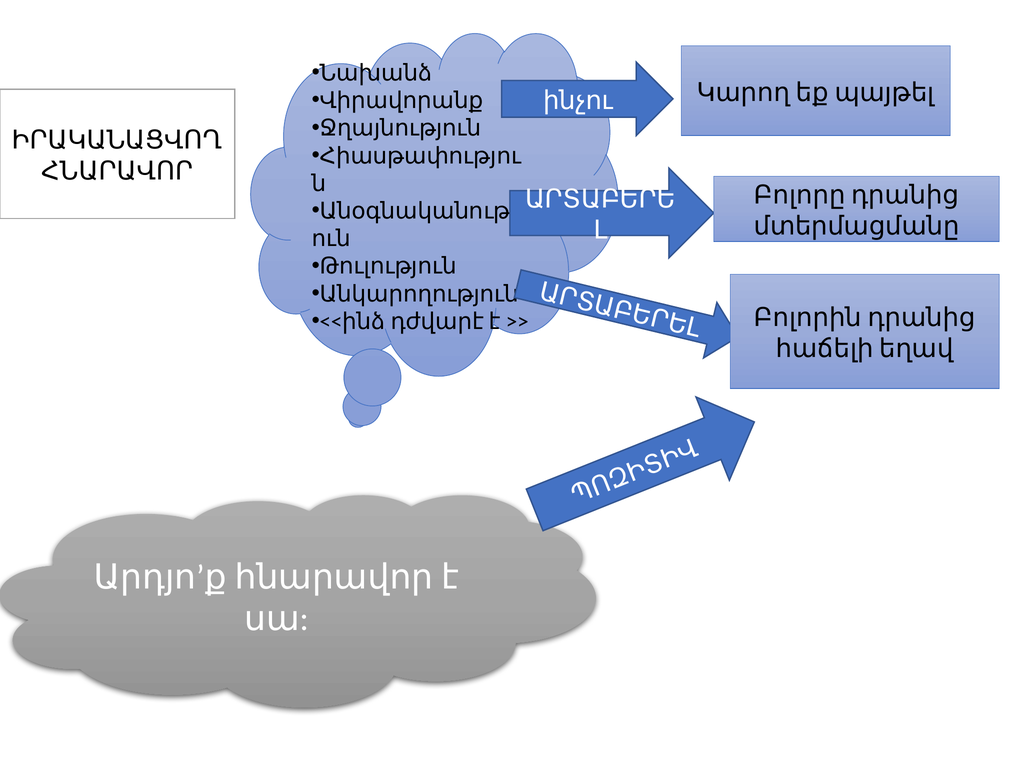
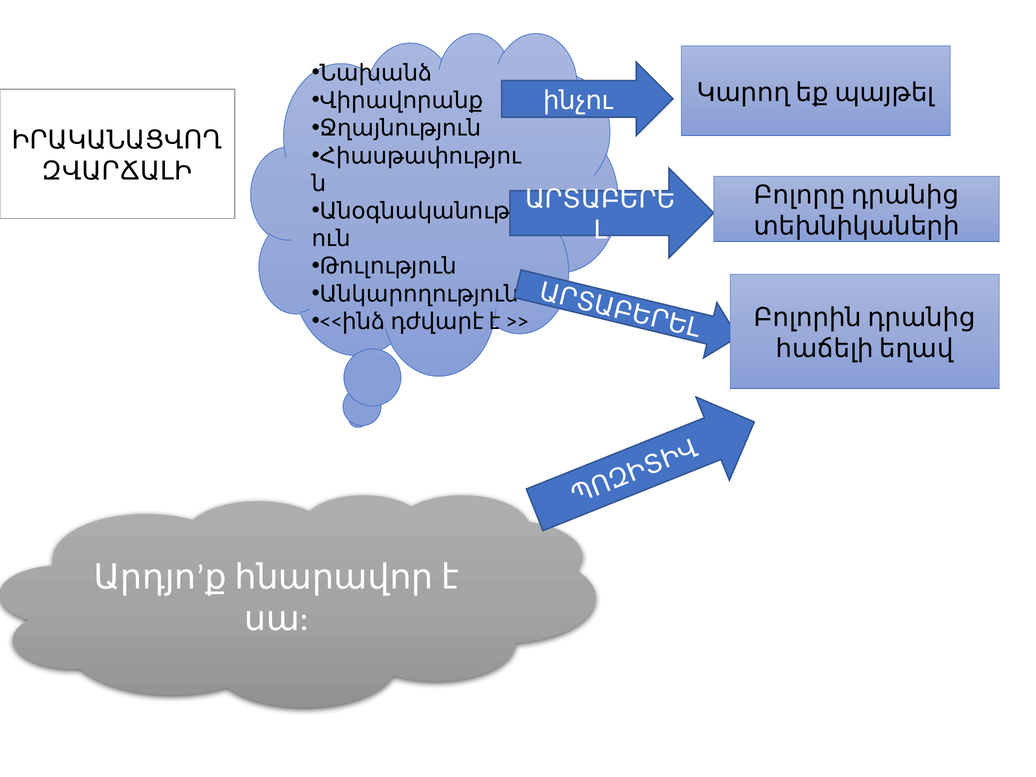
ՀՆԱՐԱՎՈՐ: ՀՆԱՐԱՎՈՐ -> ԶՎԱՐՃԱԼԻ
մտերմացմանը: մտերմացմանը -> տեխնիկաների
